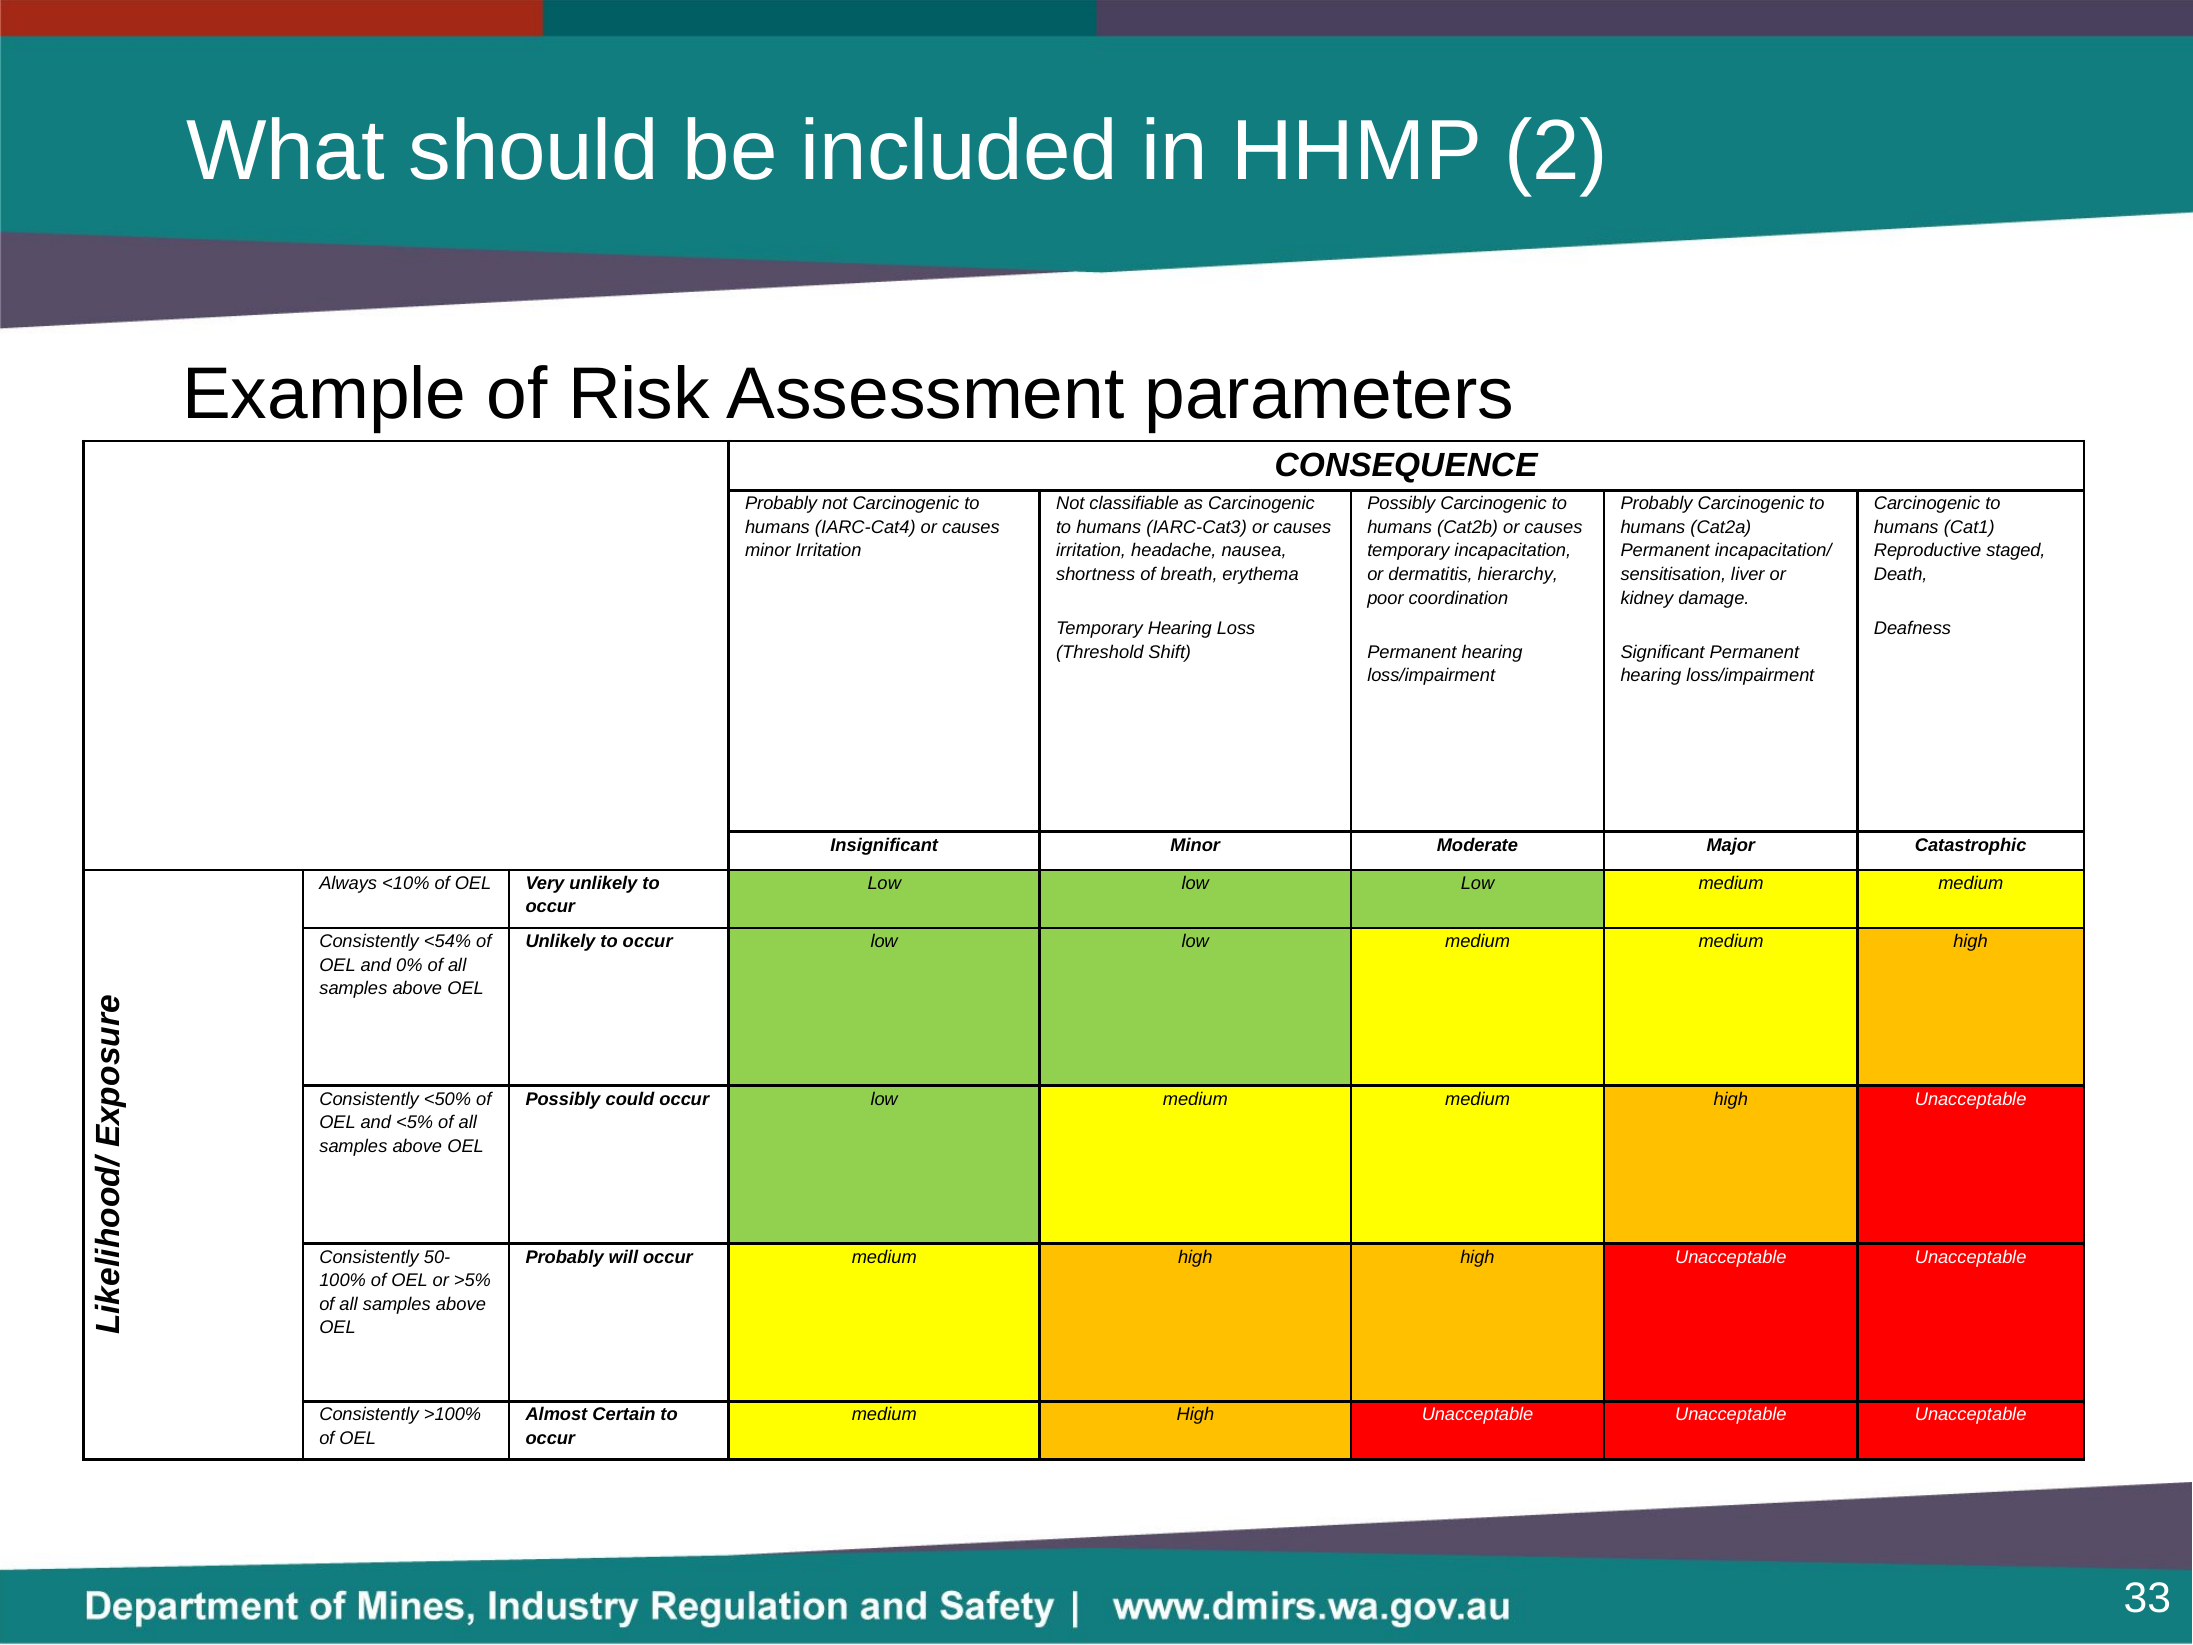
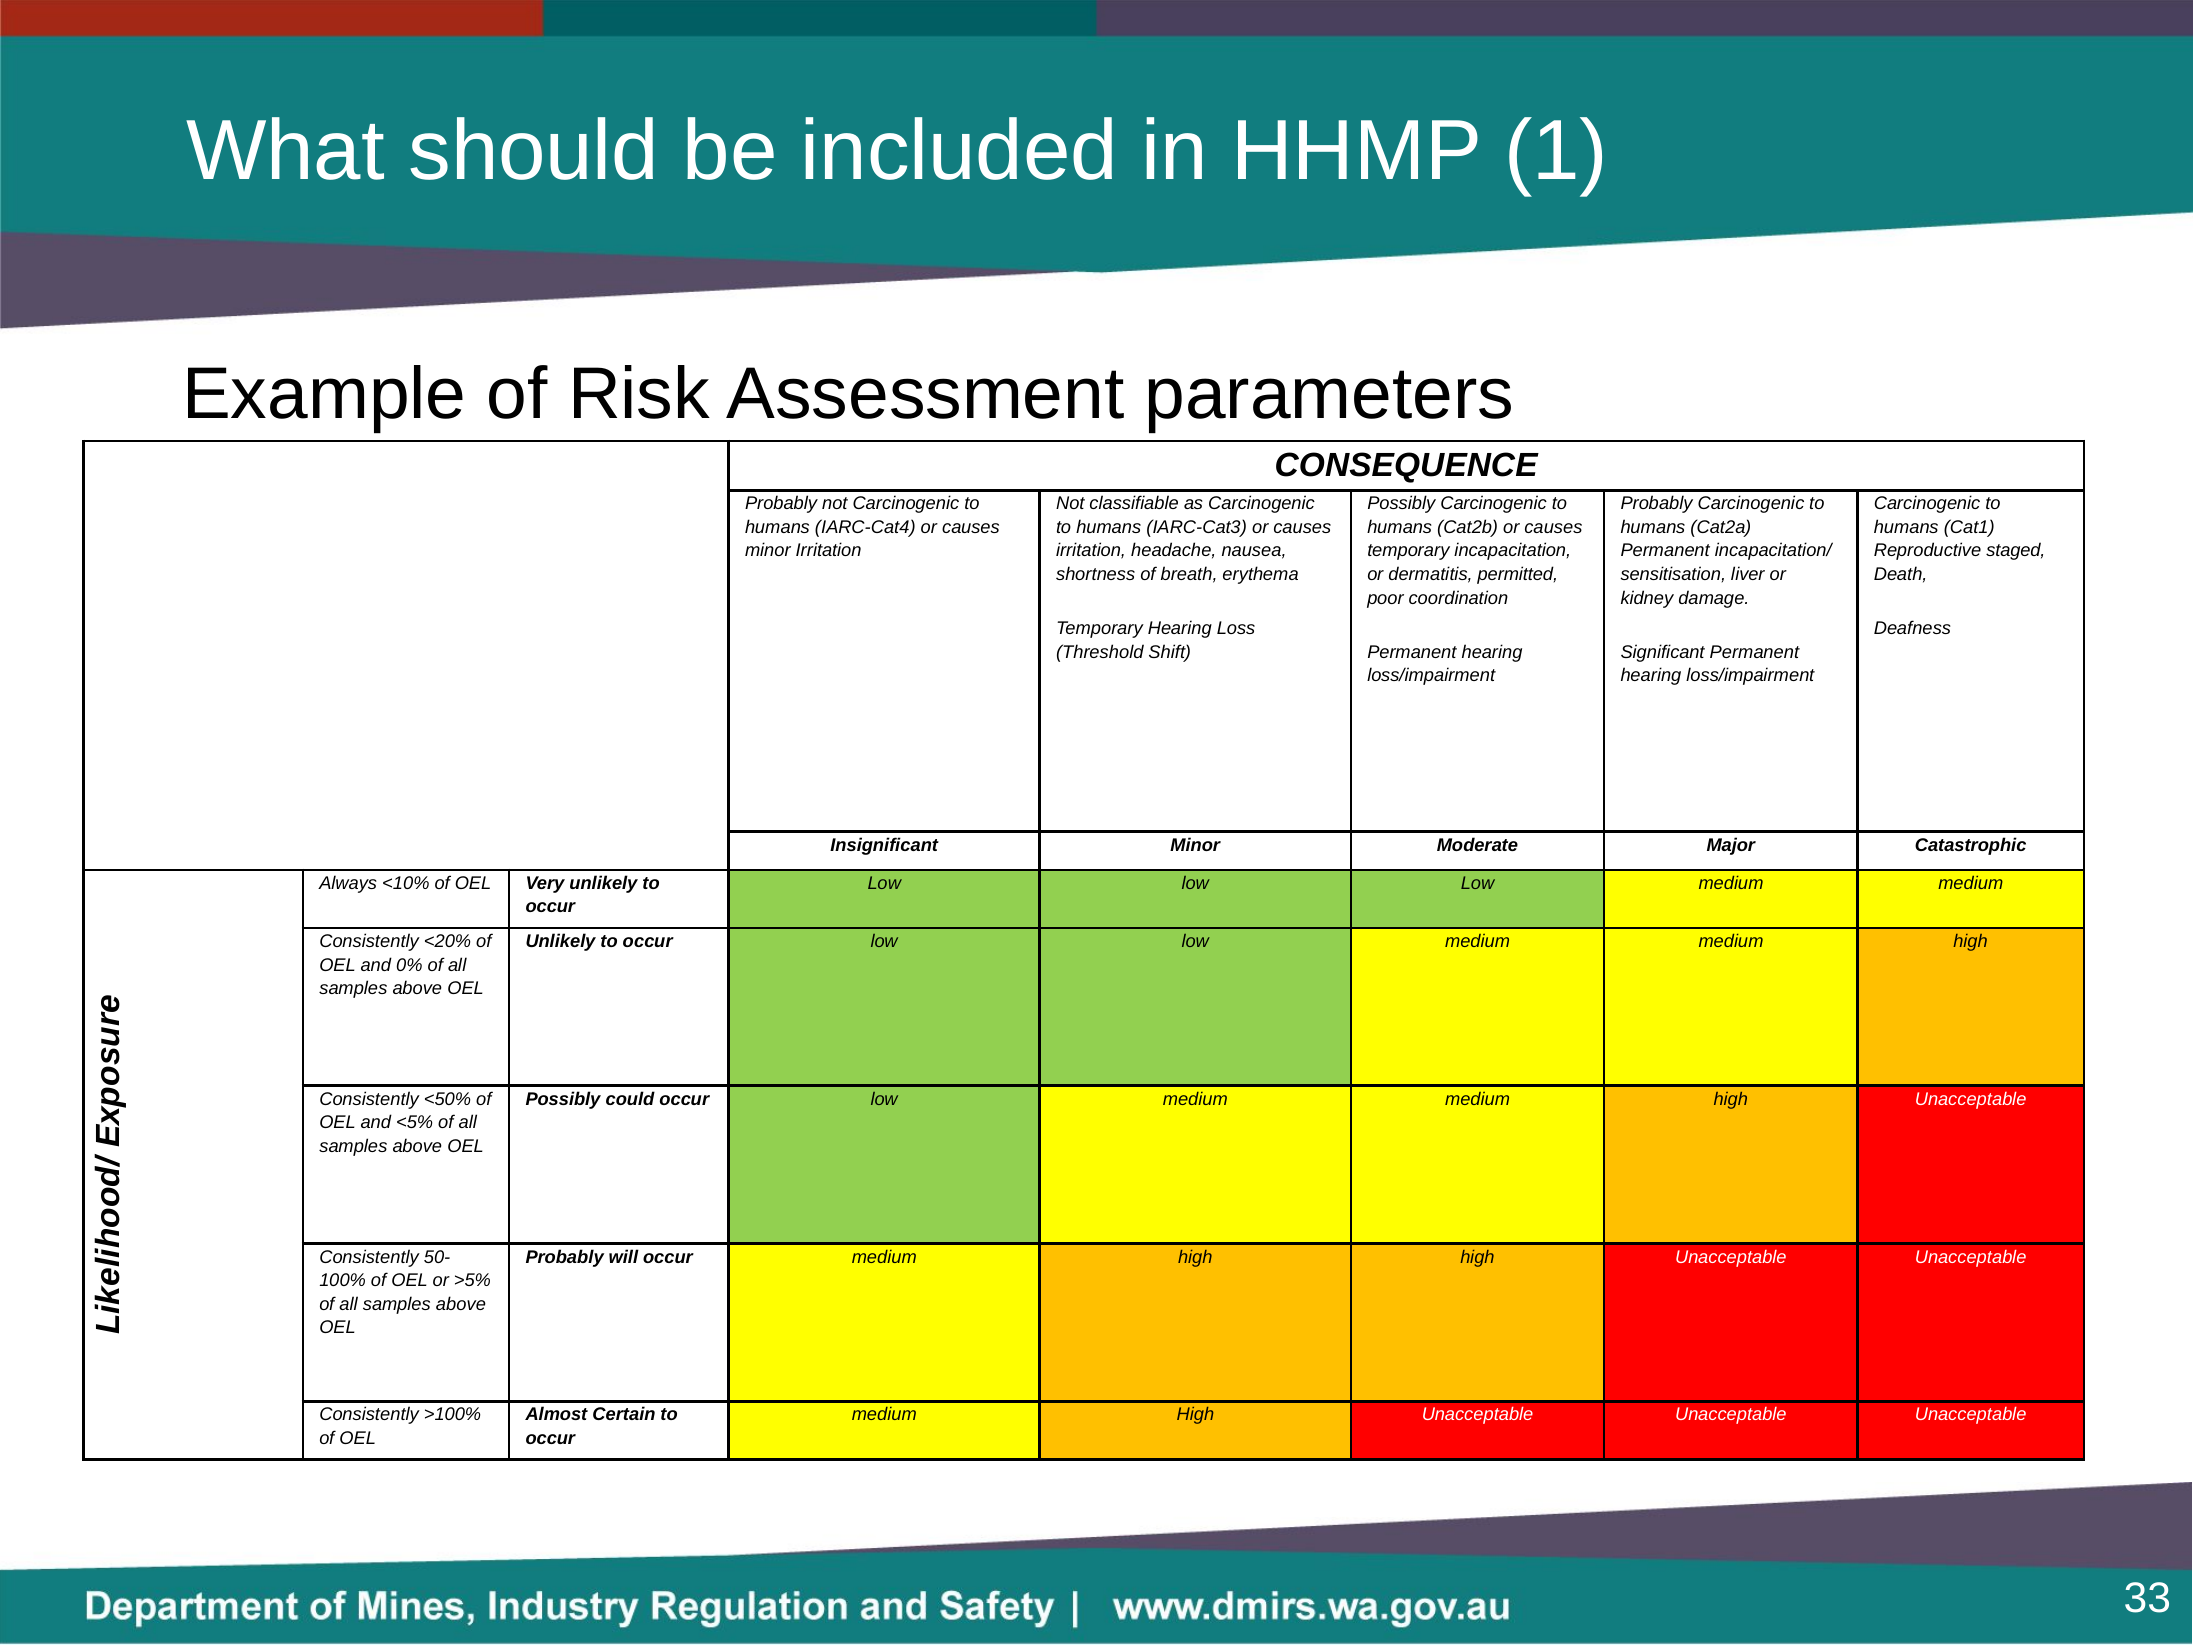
2: 2 -> 1
hierarchy: hierarchy -> permitted
<54%: <54% -> <20%
